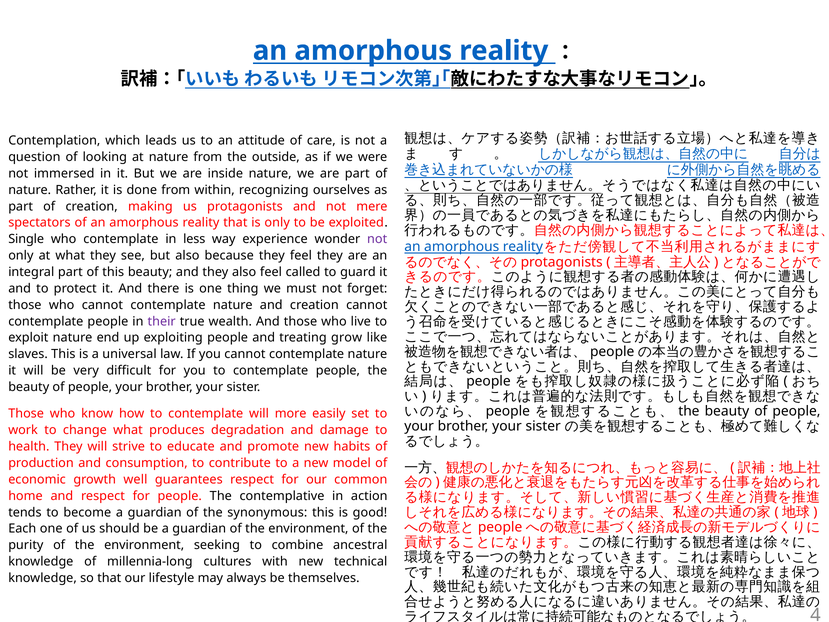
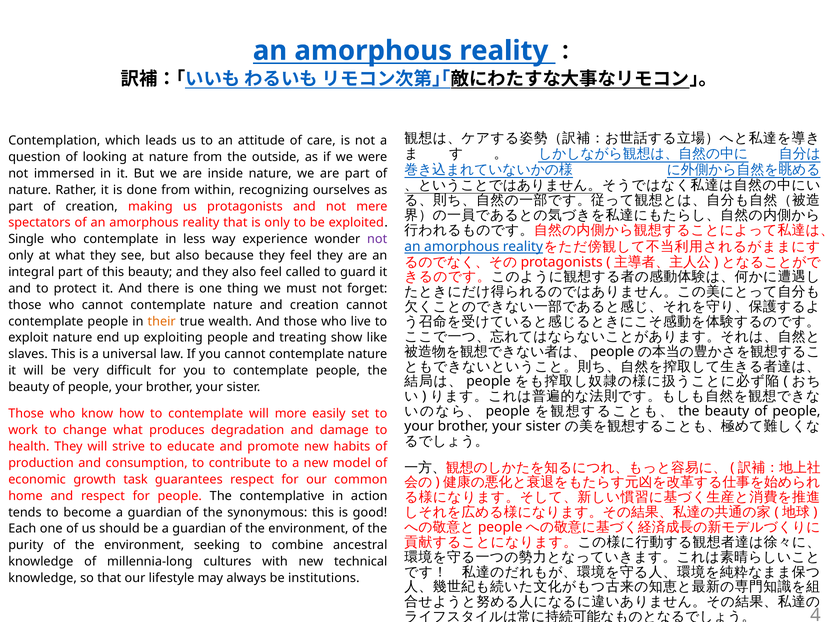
their colour: purple -> orange
grow: grow -> show
well: well -> task
themselves: themselves -> institutions
